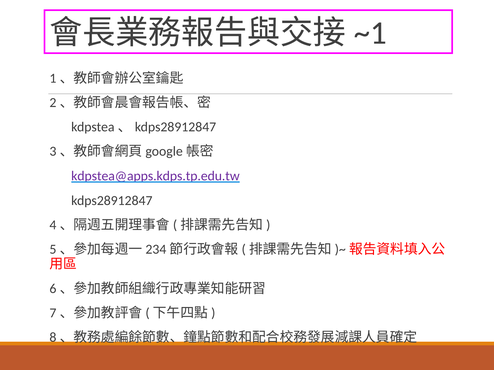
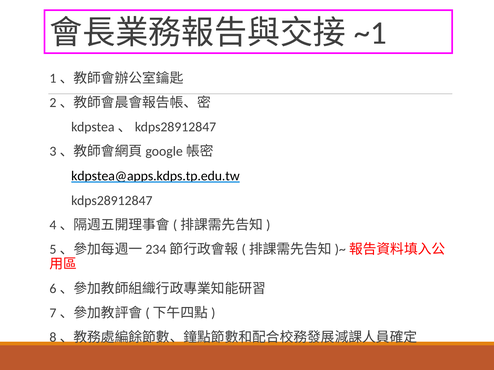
kdpstea@apps.kdps.tp.edu.tw colour: purple -> black
